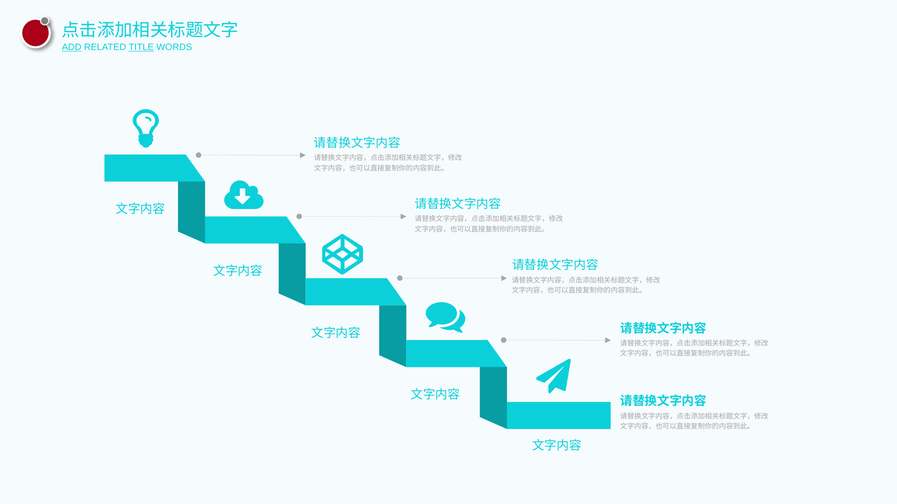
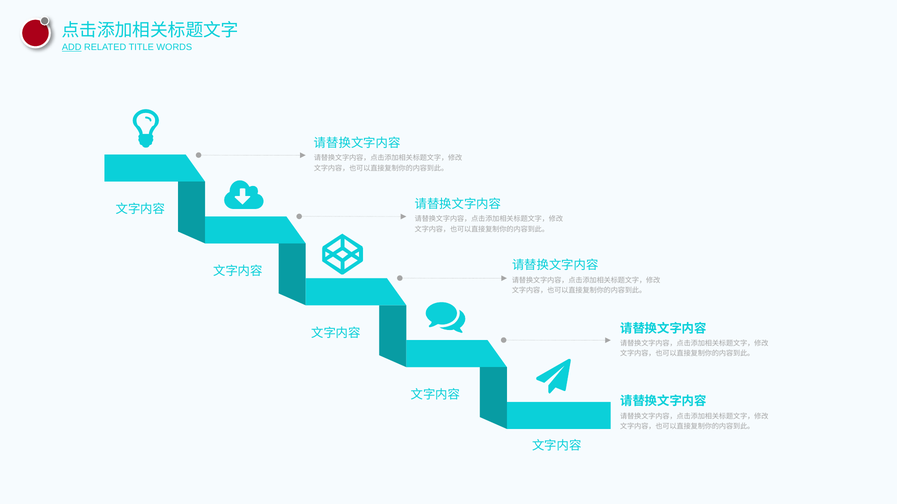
TITLE underline: present -> none
